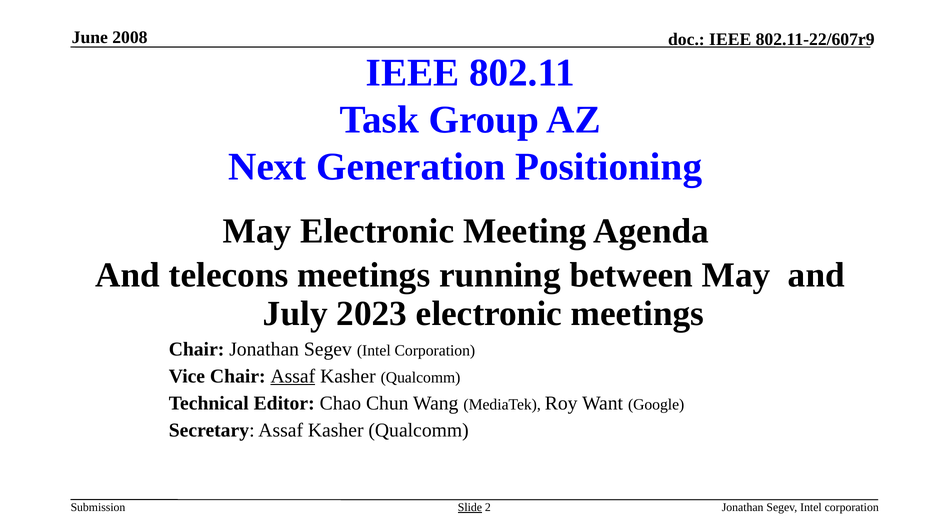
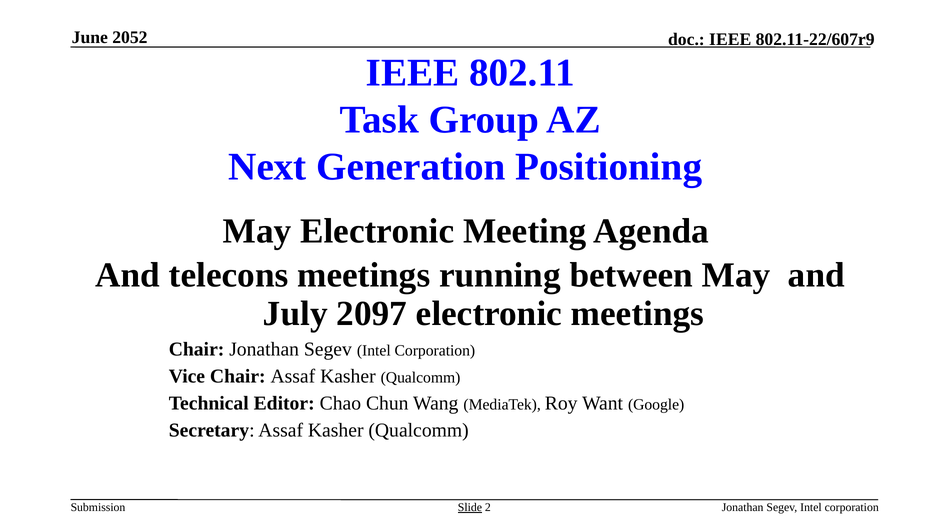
2008: 2008 -> 2052
2023: 2023 -> 2097
Assaf at (293, 376) underline: present -> none
